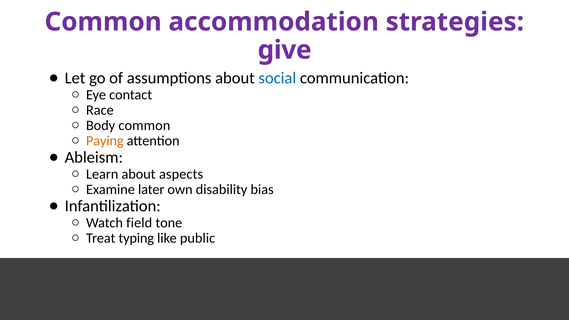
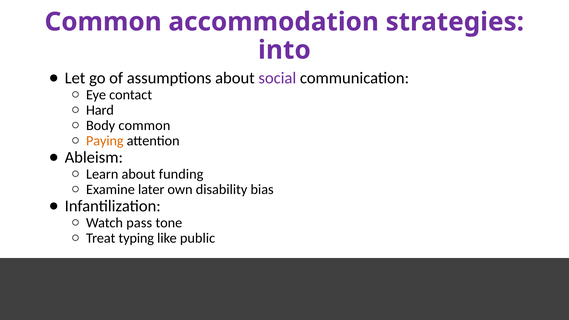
give: give -> into
social colour: blue -> purple
Race: Race -> Hard
aspects: aspects -> funding
field: field -> pass
